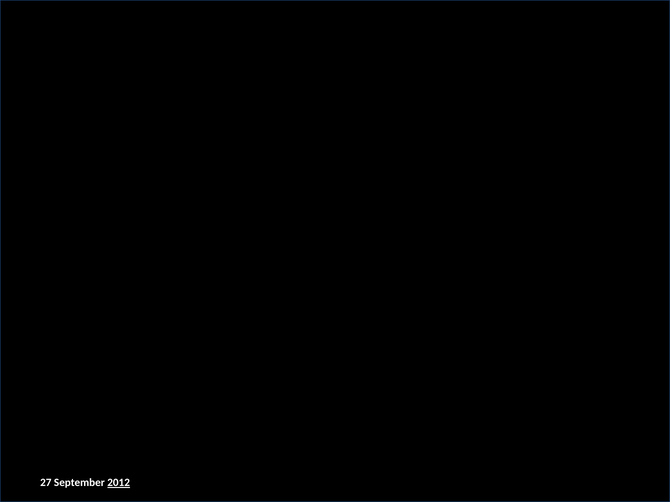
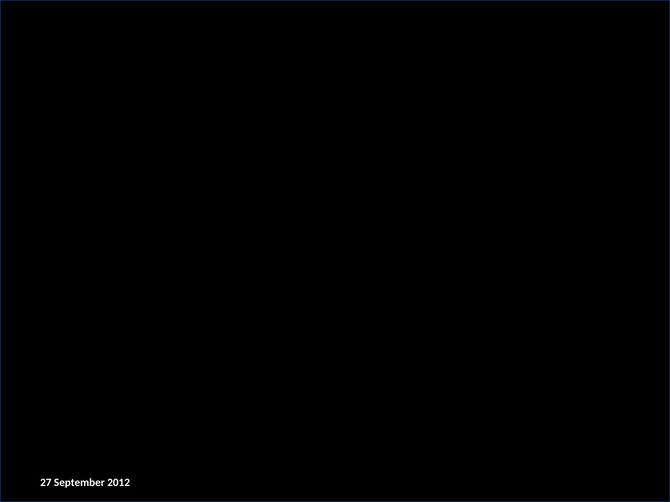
2012 underline: present -> none
